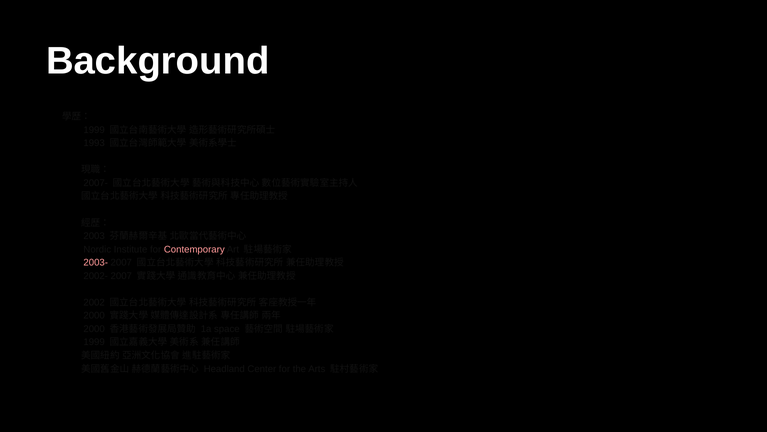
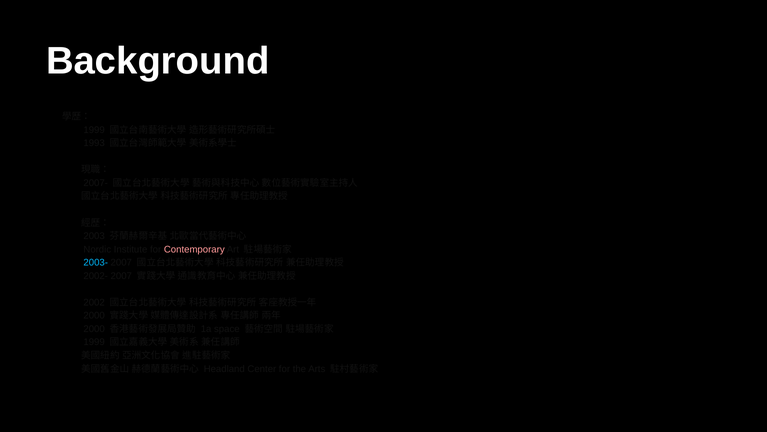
2003- colour: pink -> light blue
